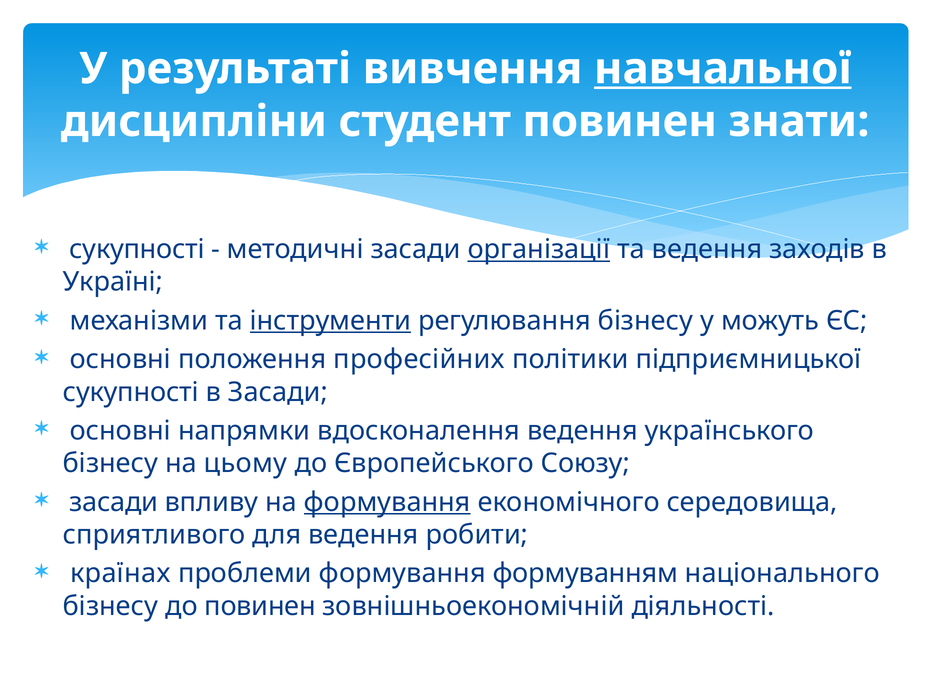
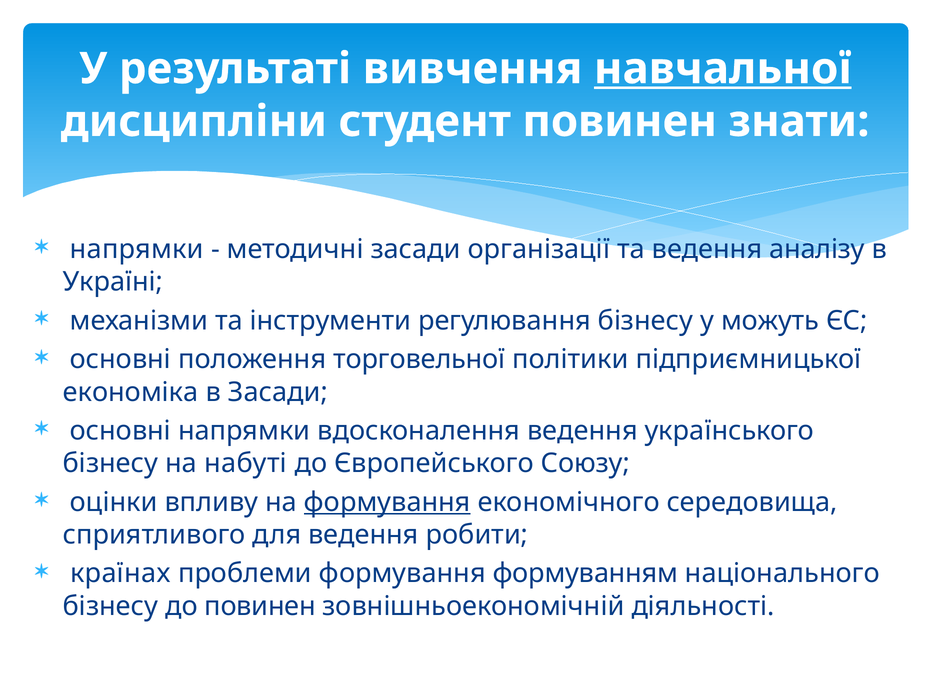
сукупності at (137, 249): сукупності -> напрямки
організації underline: present -> none
заходів: заходів -> аналізу
інструменти underline: present -> none
професійних: професійних -> торговельної
сукупності at (131, 392): сукупності -> економіка
цьому: цьому -> набуті
засади at (114, 502): засади -> оцінки
